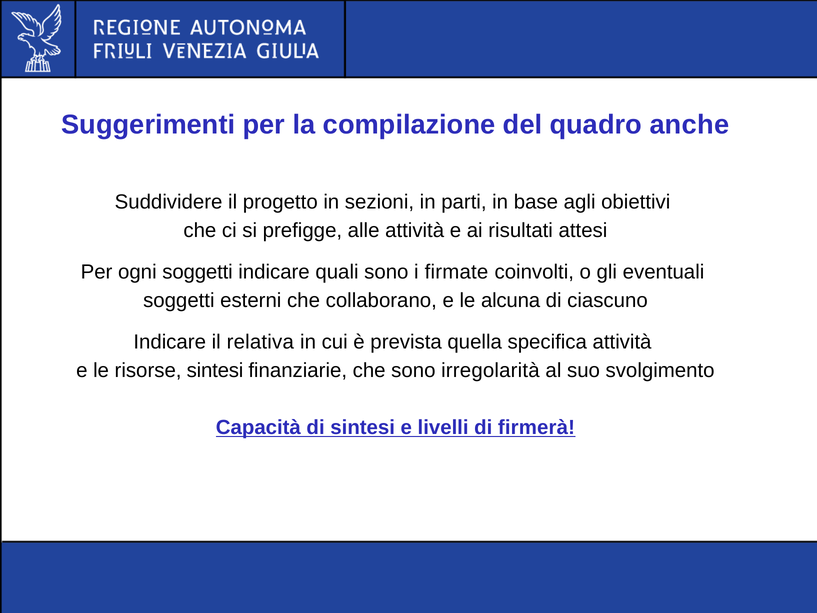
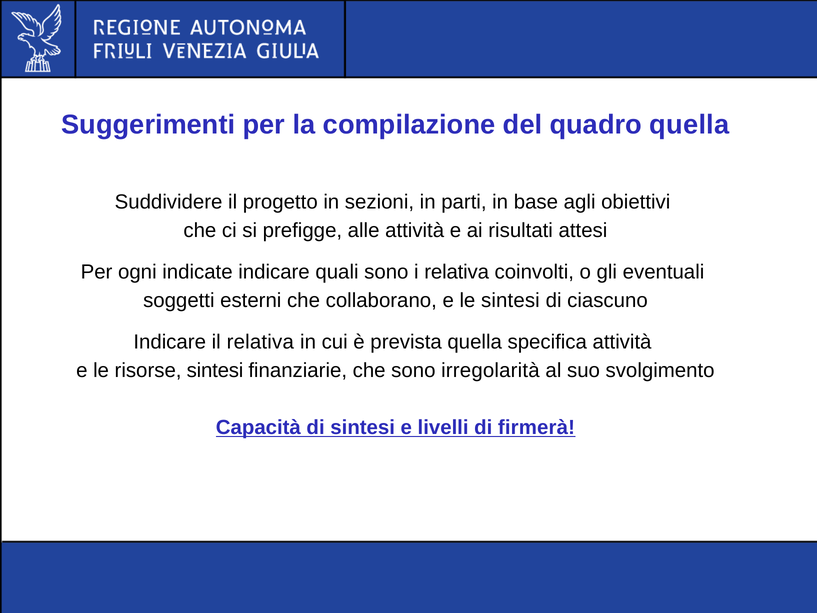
quadro anche: anche -> quella
ogni soggetti: soggetti -> indicate
i firmate: firmate -> relativa
le alcuna: alcuna -> sintesi
